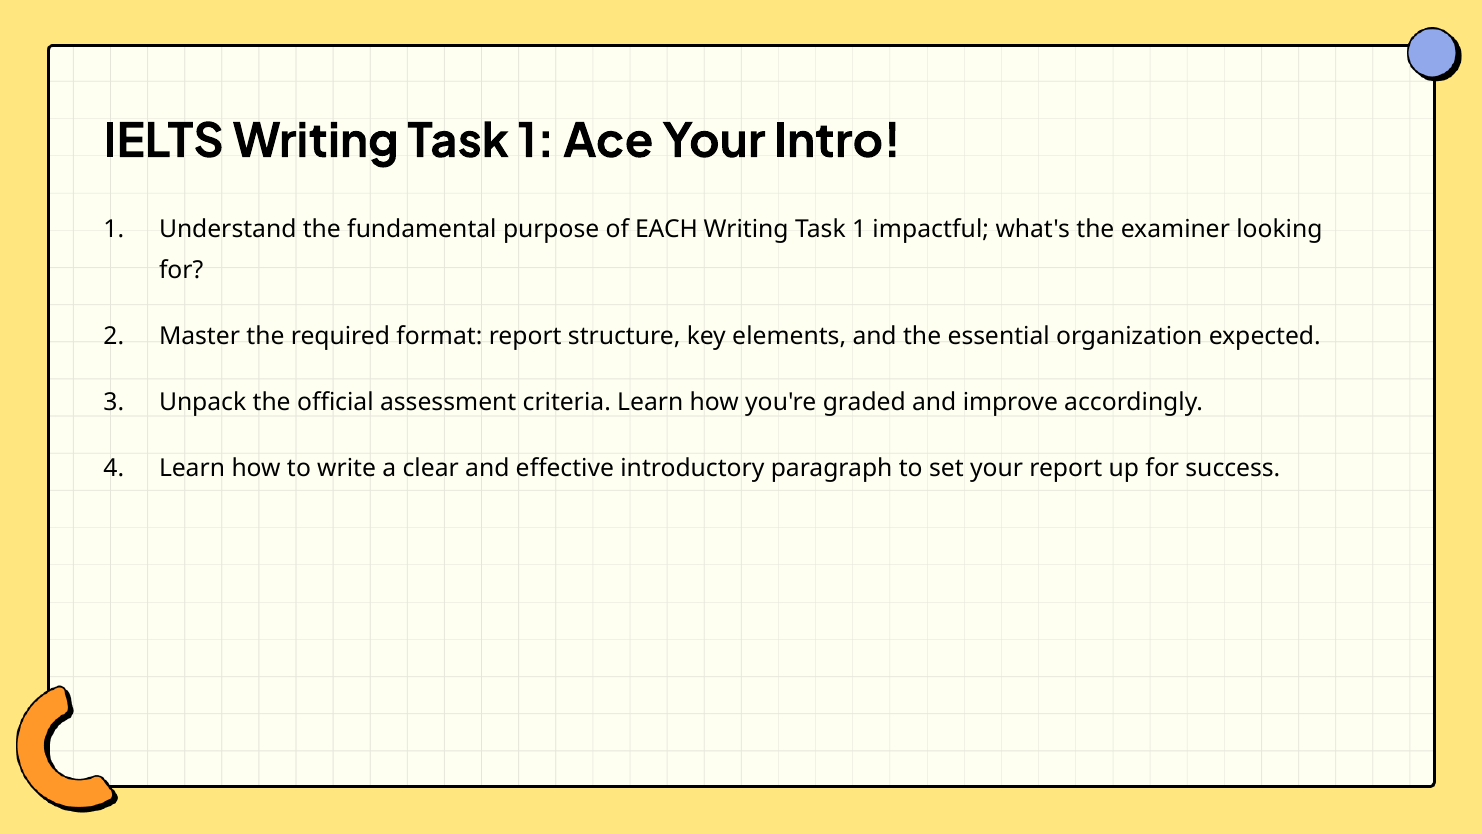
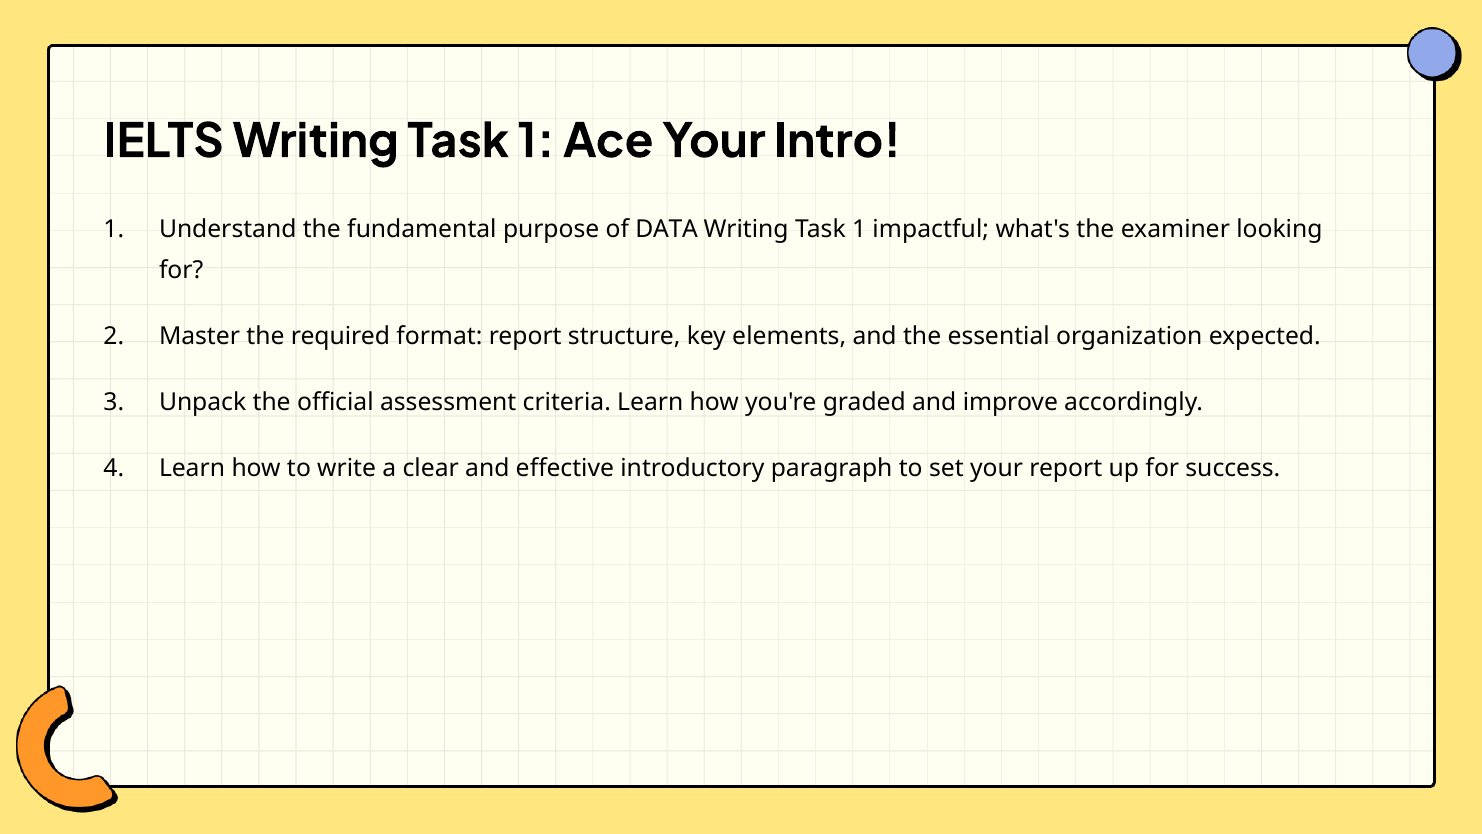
EACH: EACH -> DATA
